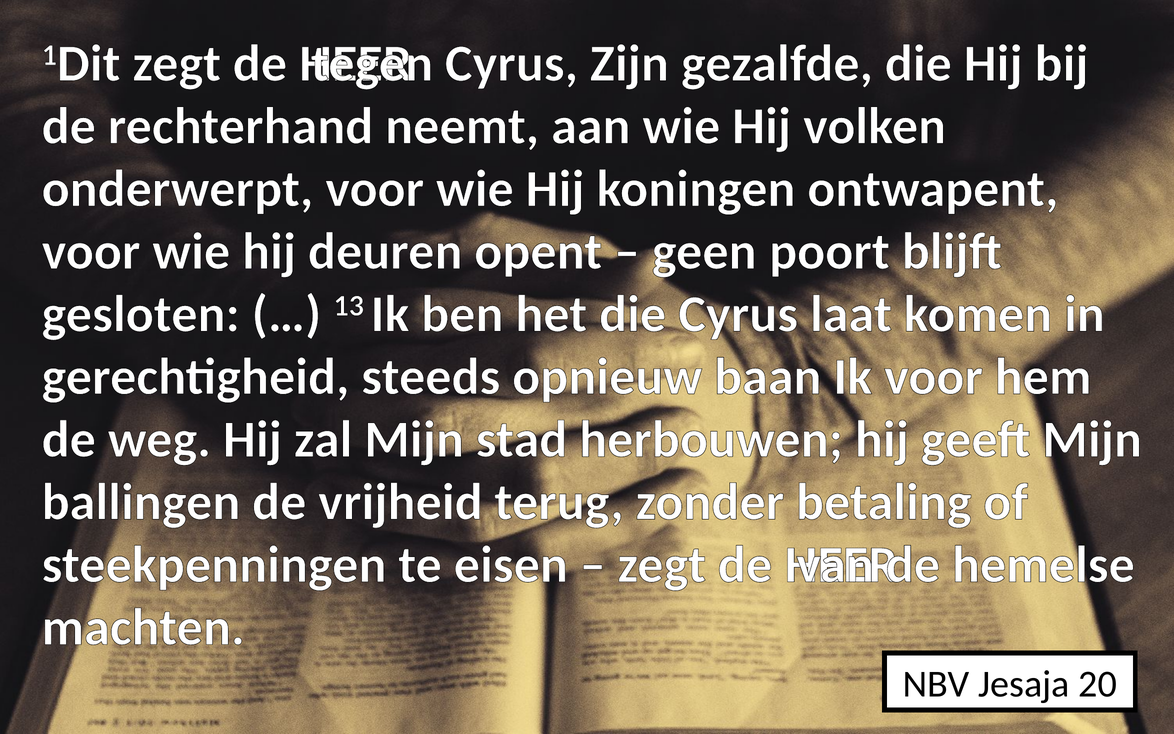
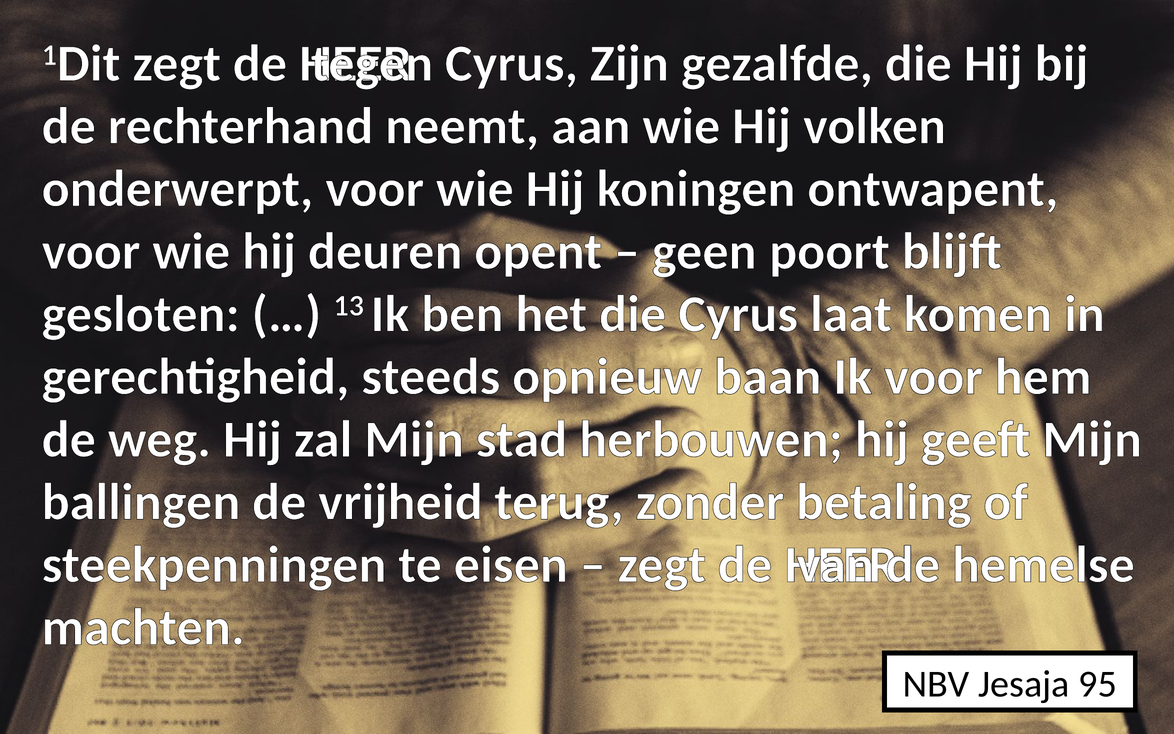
20: 20 -> 95
